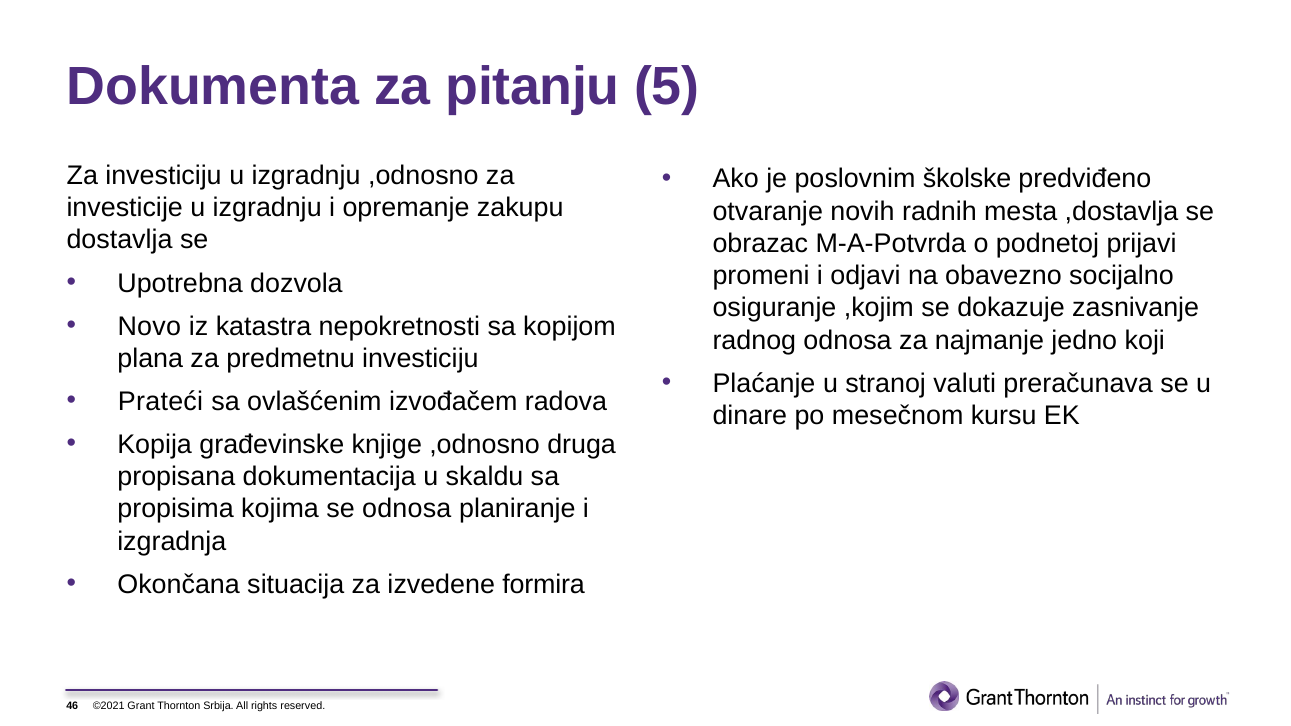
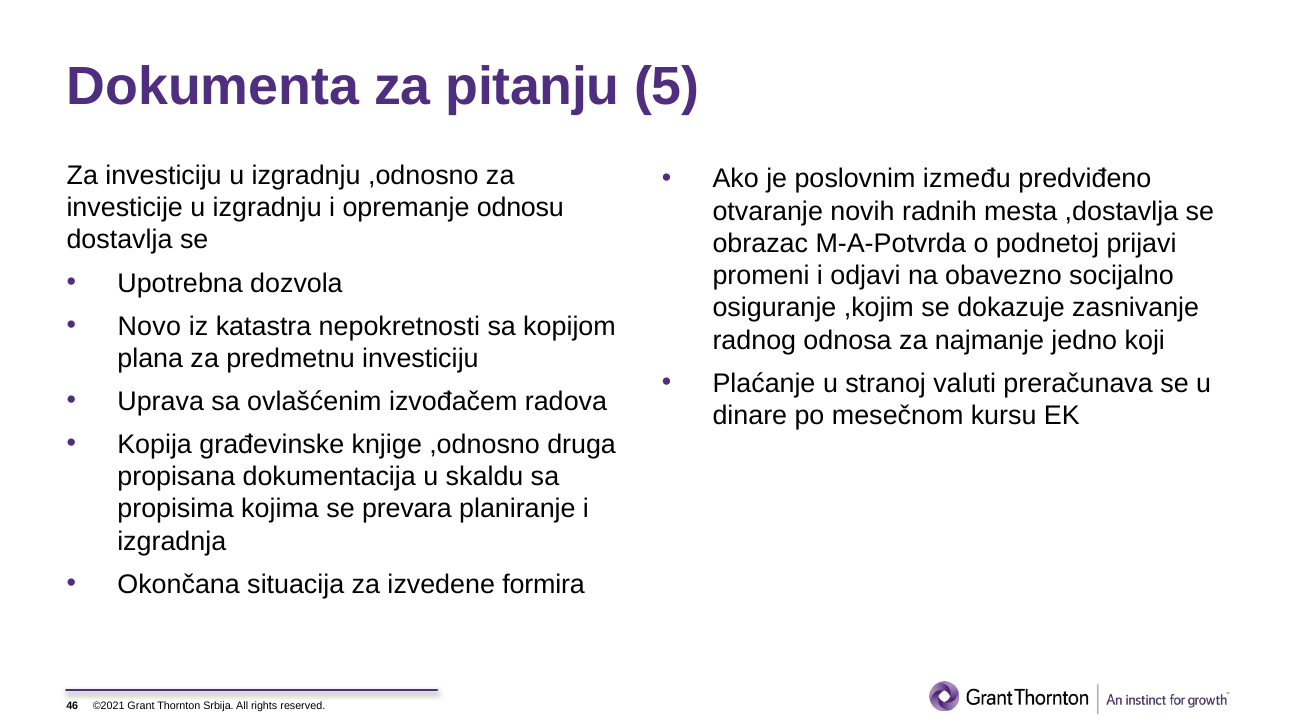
školske: školske -> između
zakupu: zakupu -> odnosu
Prateći: Prateći -> Uprava
se odnosa: odnosa -> prevara
